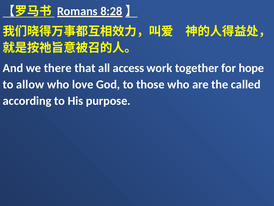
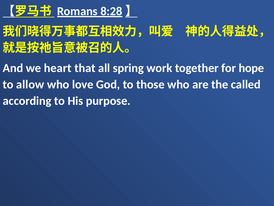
there: there -> heart
access: access -> spring
